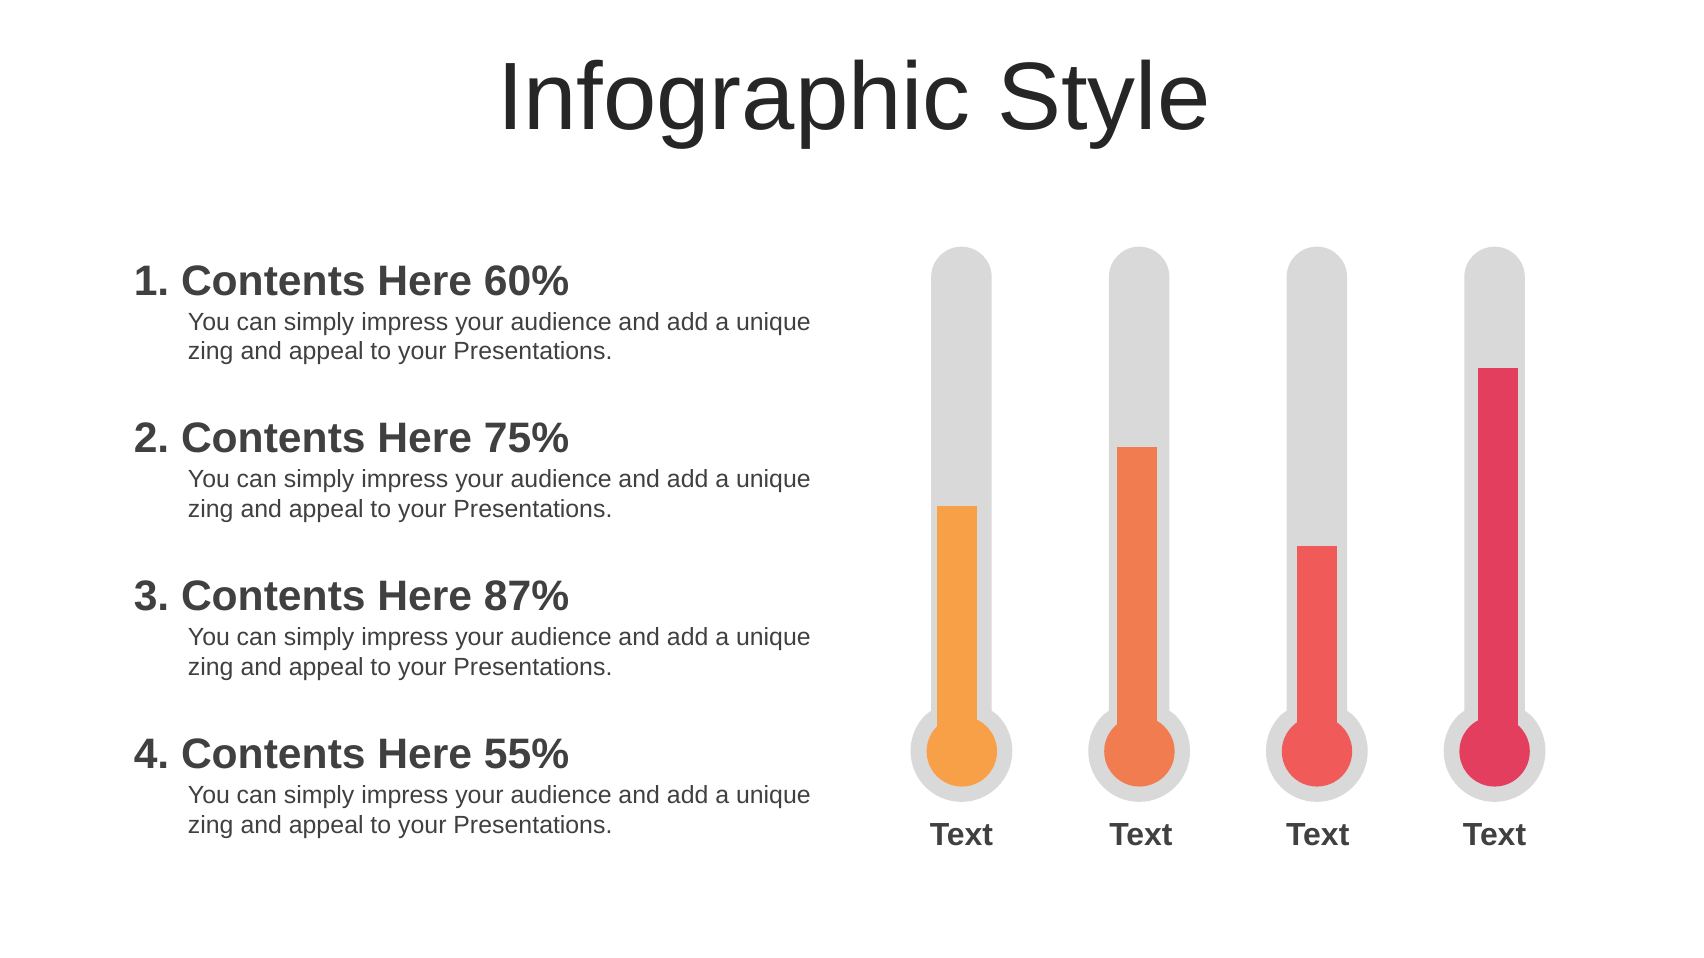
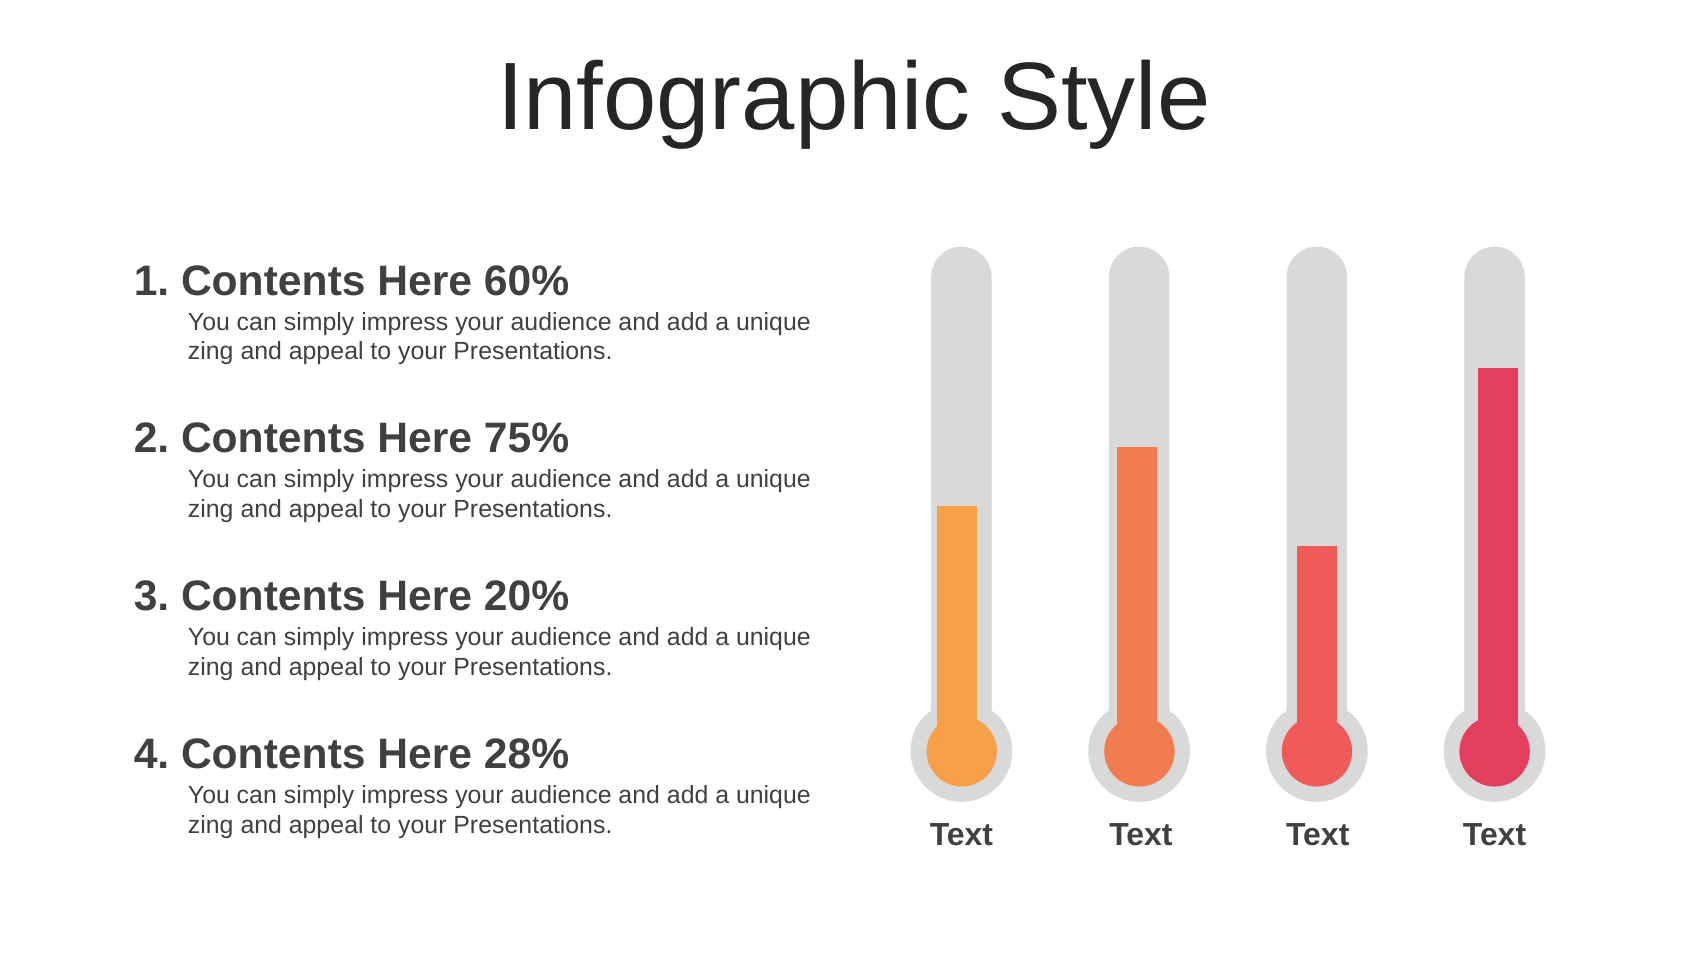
87%: 87% -> 20%
55%: 55% -> 28%
